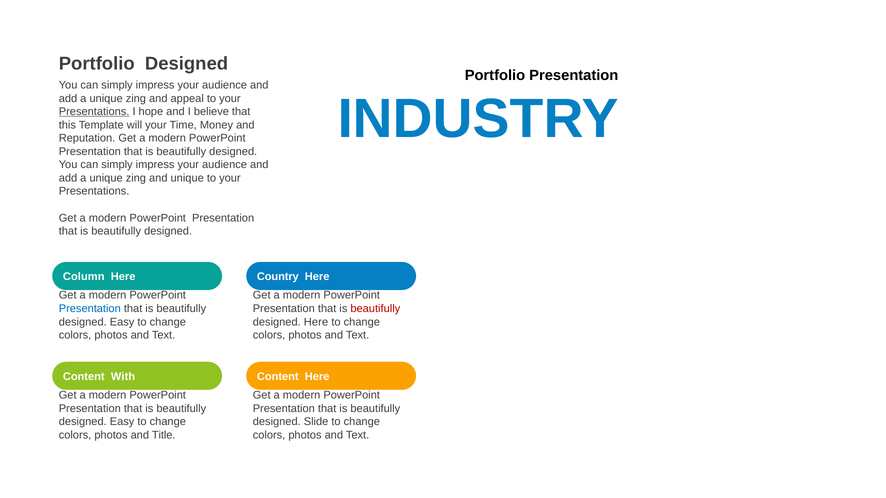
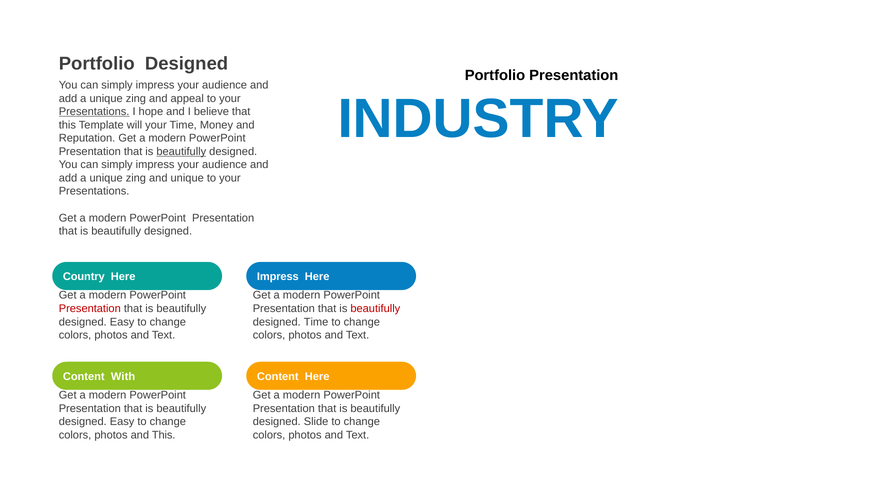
beautifully at (181, 152) underline: none -> present
Column: Column -> Country
Country at (278, 277): Country -> Impress
Presentation at (90, 309) colour: blue -> red
designed Here: Here -> Time
and Title: Title -> This
